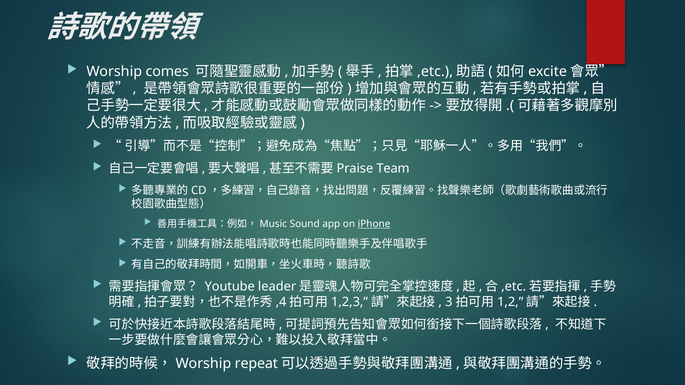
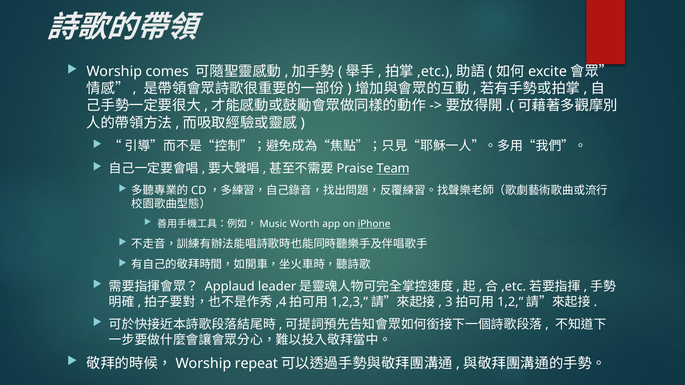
Team underline: none -> present
Sound: Sound -> Worth
Youtube: Youtube -> Applaud
